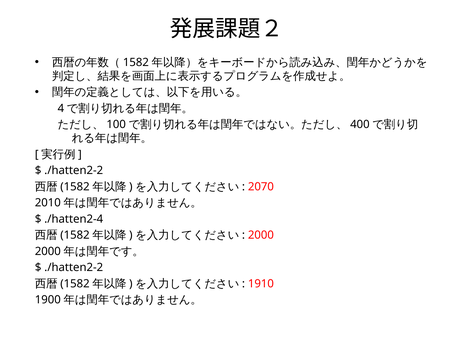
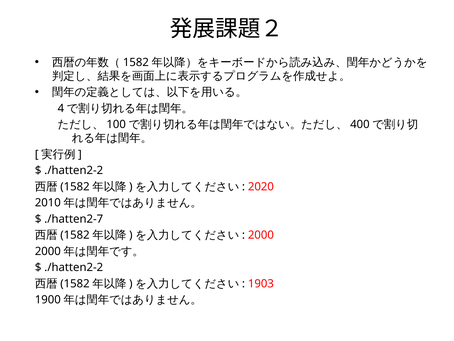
2070: 2070 -> 2020
./hatten2-4: ./hatten2-4 -> ./hatten2-7
1910: 1910 -> 1903
